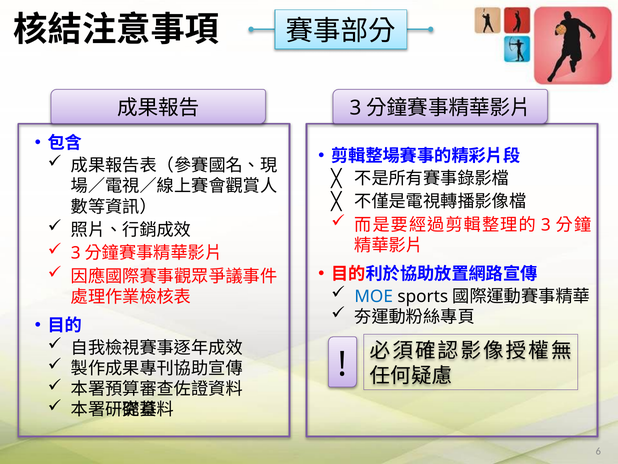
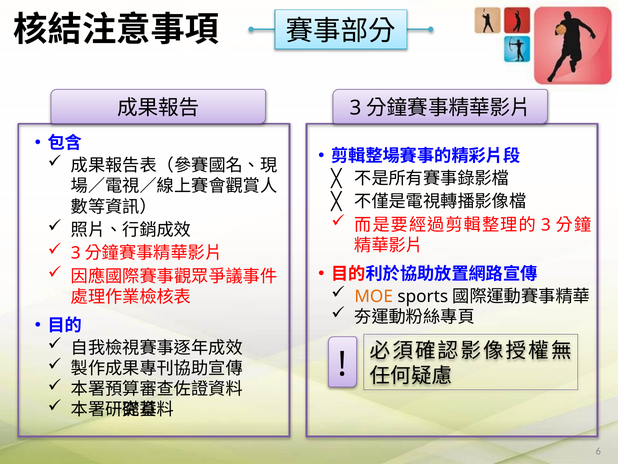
MOE colour: blue -> orange
